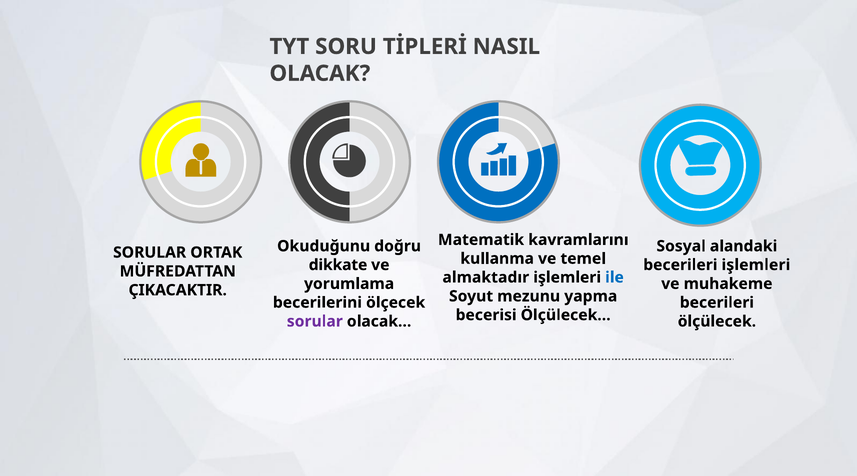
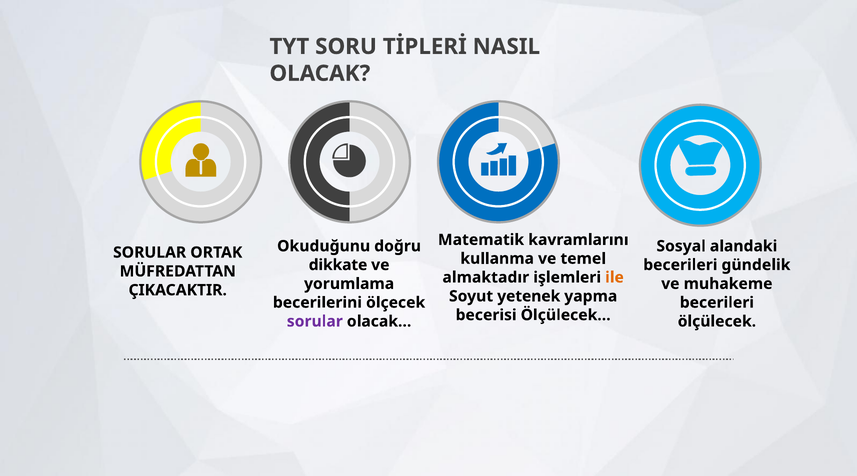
becerileri işlemleri: işlemleri -> gündelik
ile colour: blue -> orange
mezunu: mezunu -> yetenek
